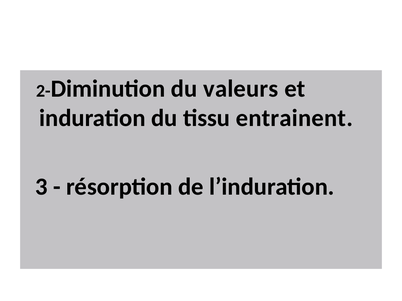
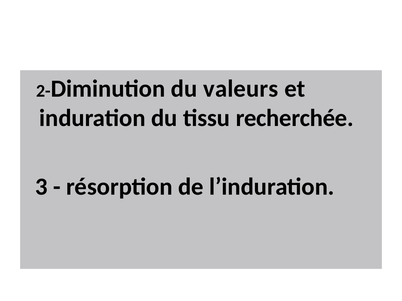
entrainent: entrainent -> recherchée
